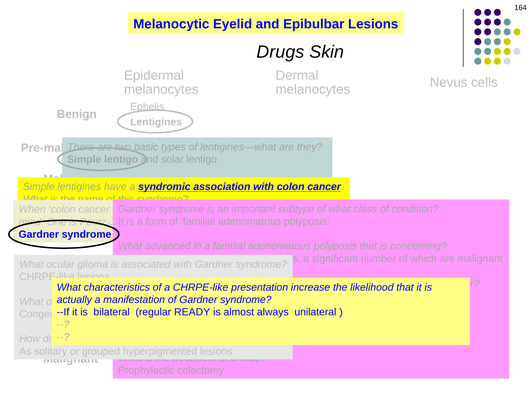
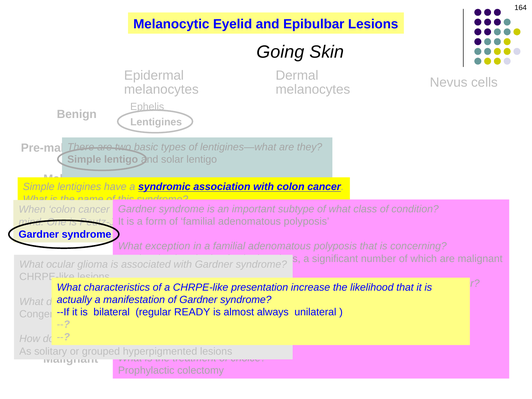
Drugs: Drugs -> Going
advanced: advanced -> exception
